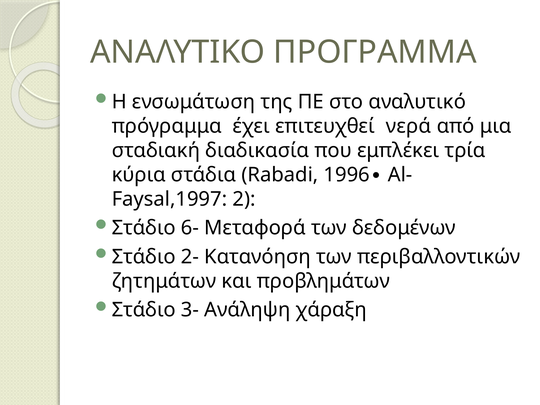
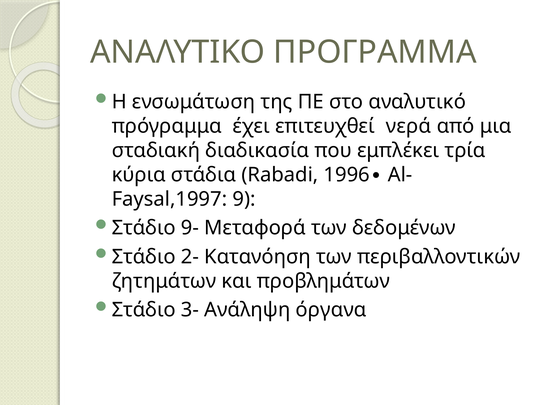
2: 2 -> 9
6-: 6- -> 9-
χάραξη: χάραξη -> όργανα
